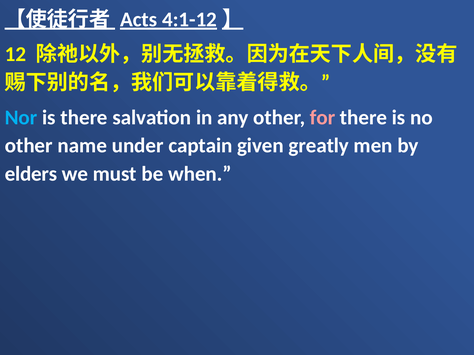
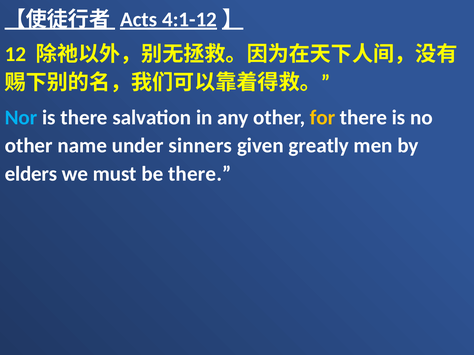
for colour: pink -> yellow
captain: captain -> sinners
be when: when -> there
